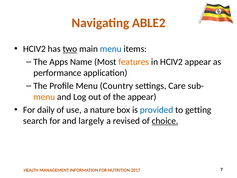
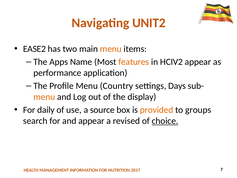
ABLE2: ABLE2 -> UNIT2
HCIV2 at (34, 49): HCIV2 -> EASE2
two underline: present -> none
menu at (111, 49) colour: blue -> orange
Care: Care -> Days
the appear: appear -> display
nature: nature -> source
provided colour: blue -> orange
getting: getting -> groups
and largely: largely -> appear
